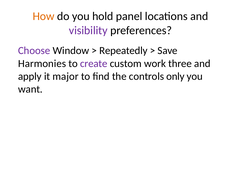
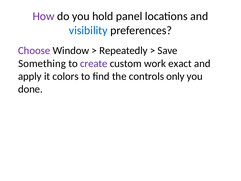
How colour: orange -> purple
visibility colour: purple -> blue
Harmonies: Harmonies -> Something
three: three -> exact
major: major -> colors
want: want -> done
